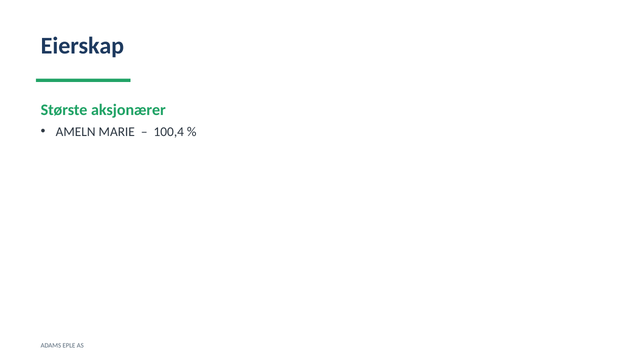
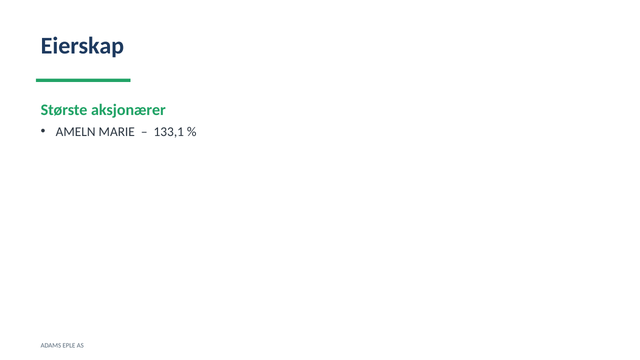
100,4: 100,4 -> 133,1
